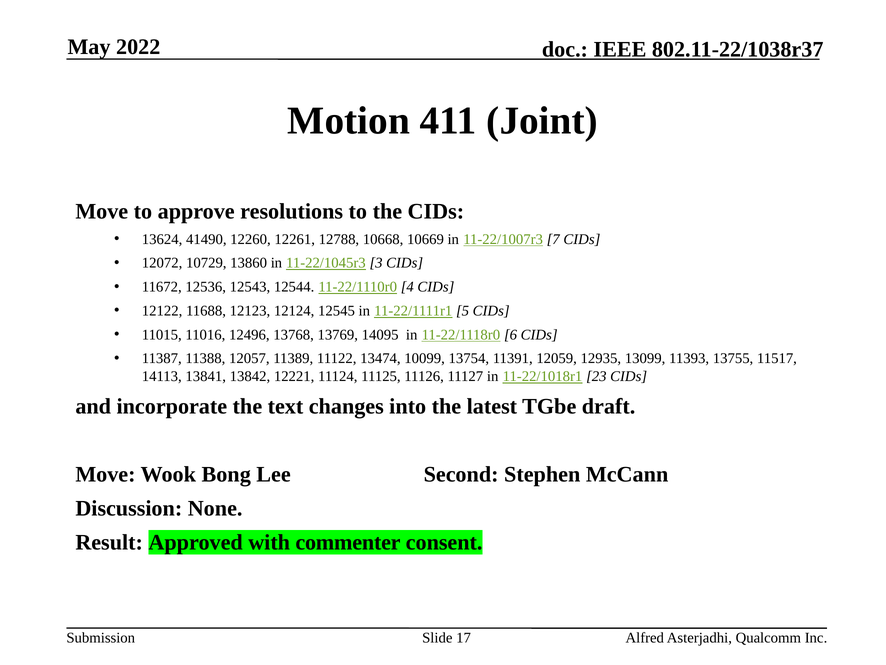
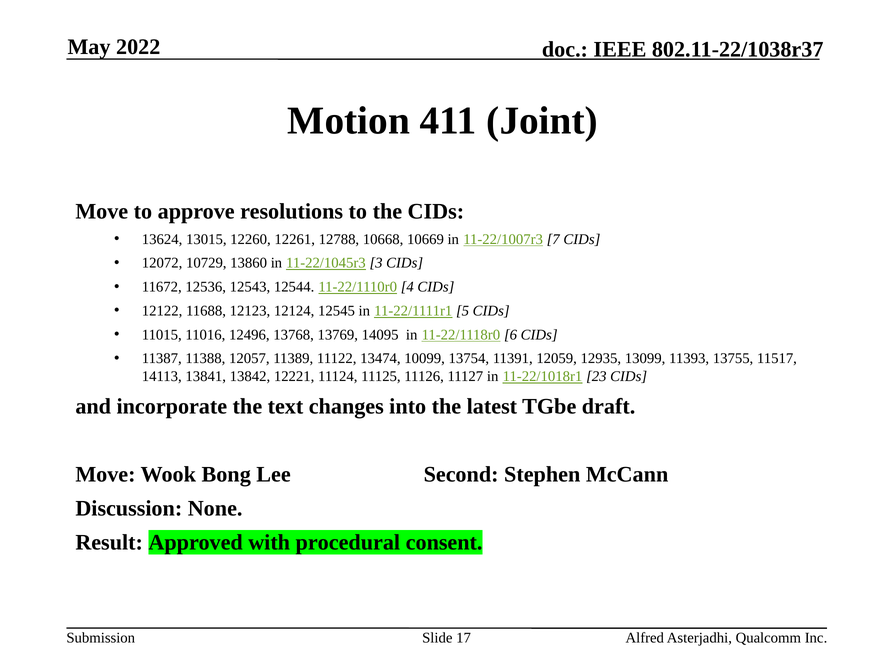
41490: 41490 -> 13015
commenter: commenter -> procedural
